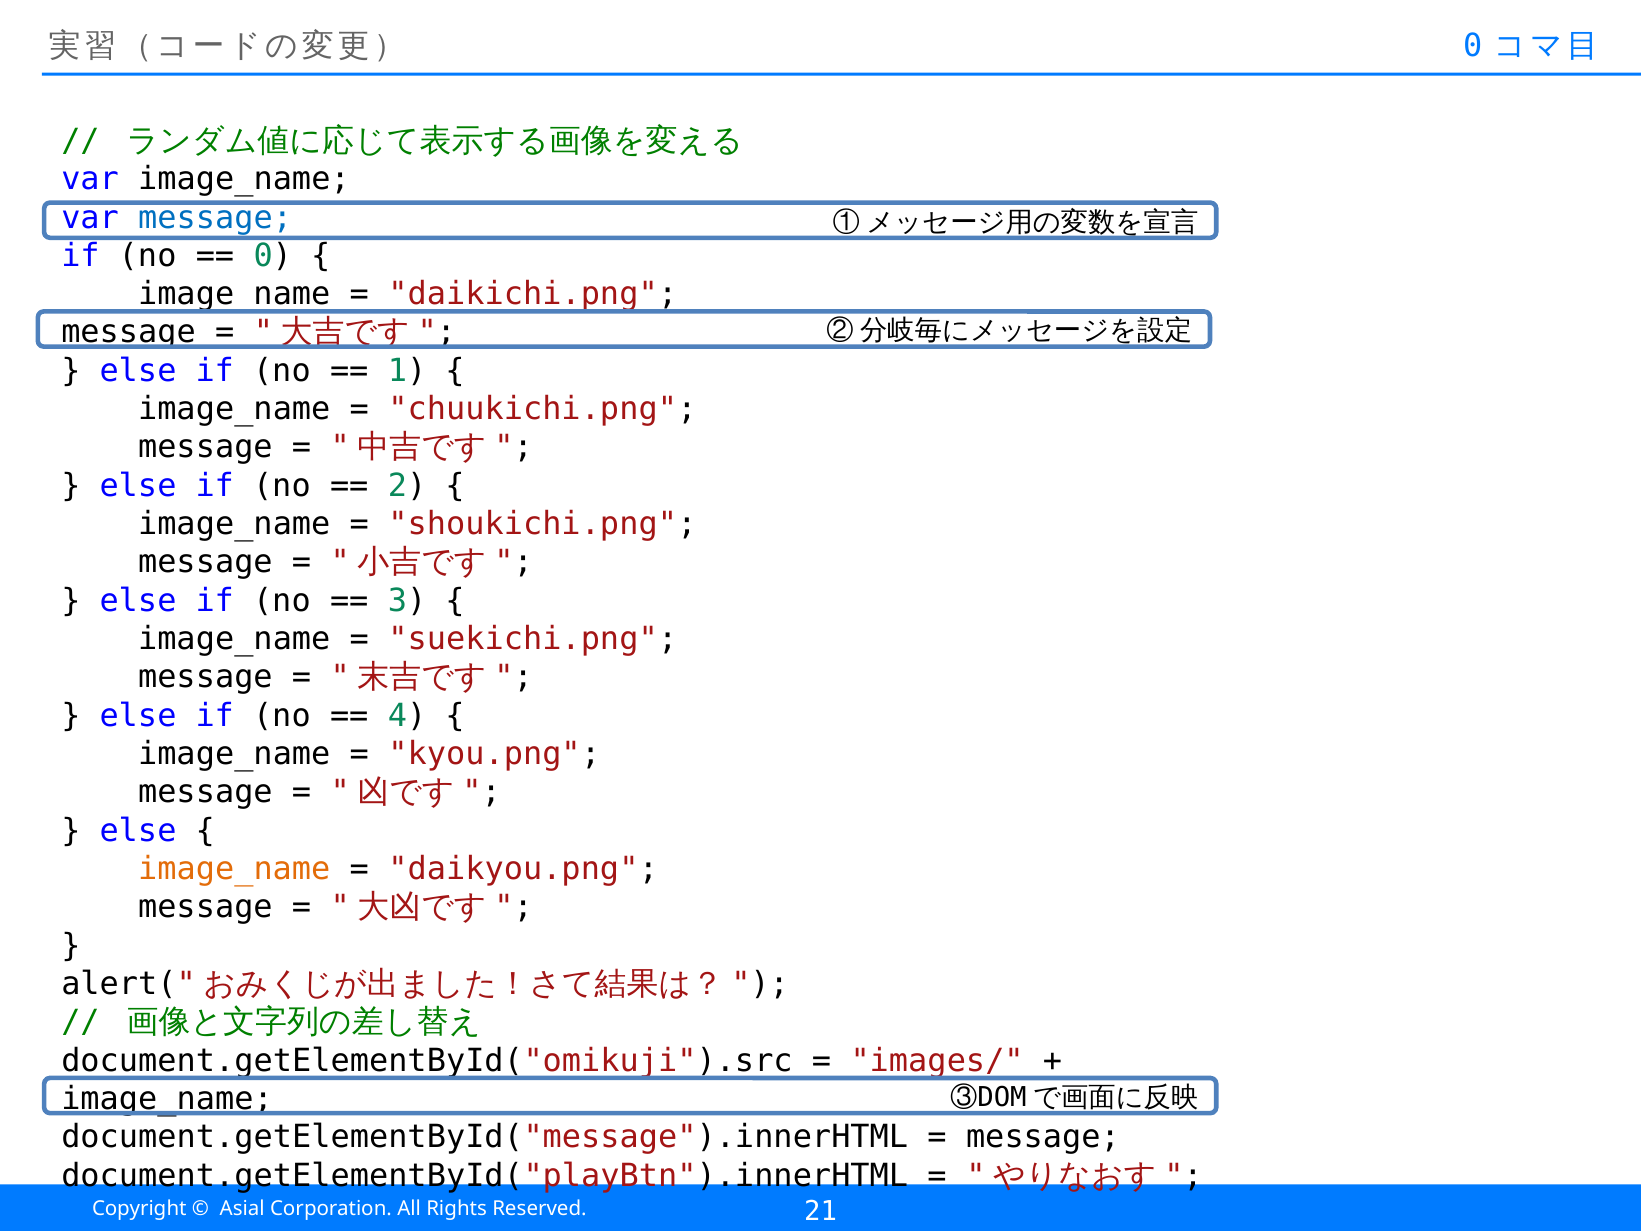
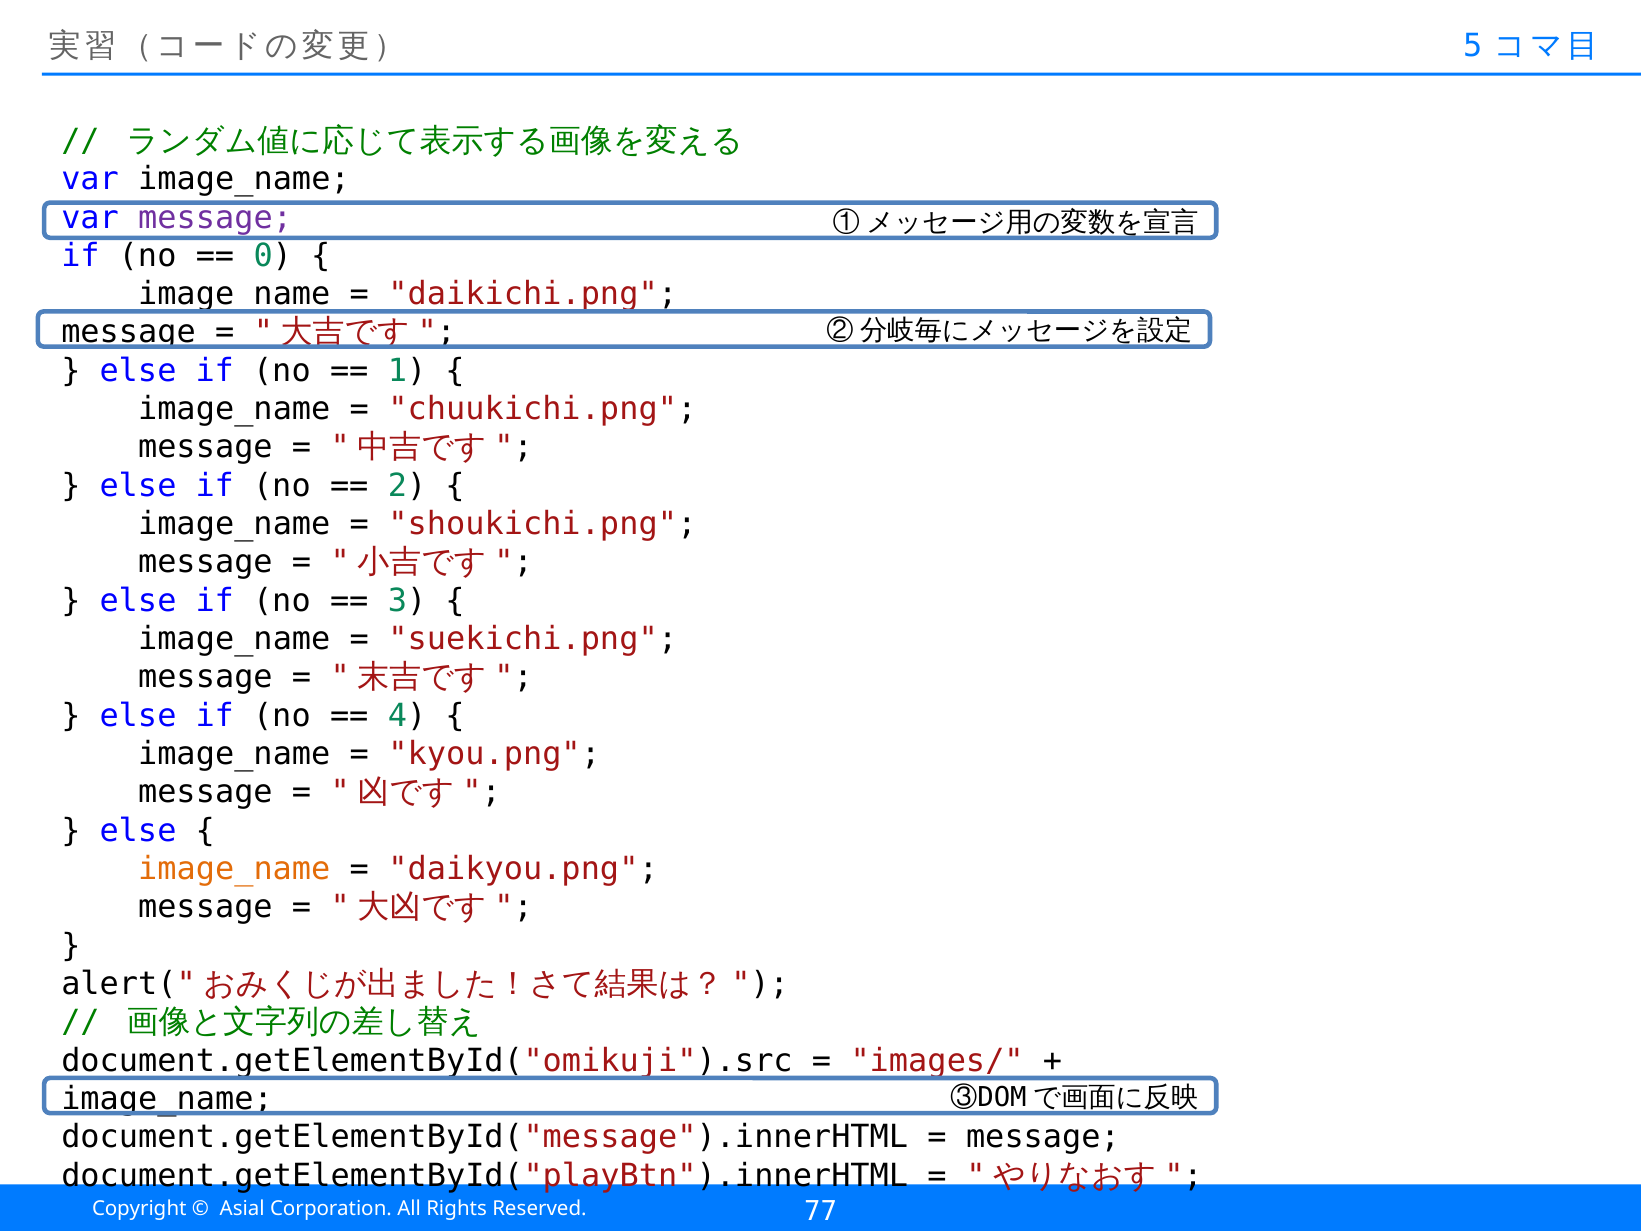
0 at (1473, 45): 0 -> 5
message at (215, 217) colour: blue -> purple
21: 21 -> 77
